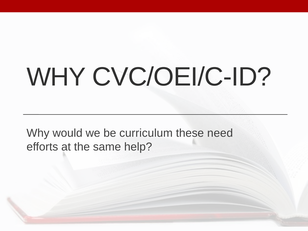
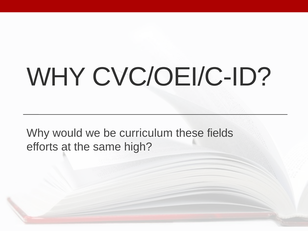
need: need -> fields
help: help -> high
